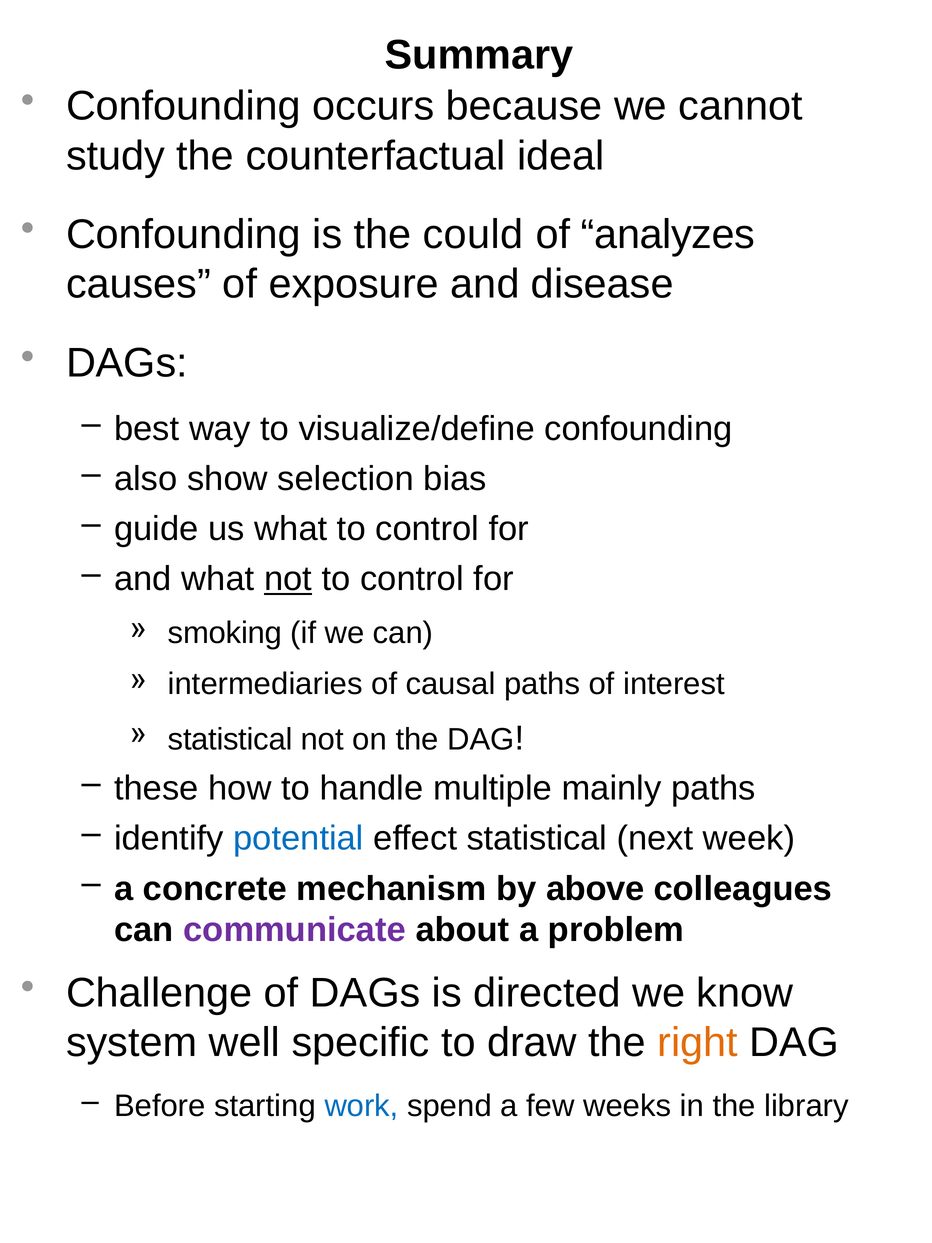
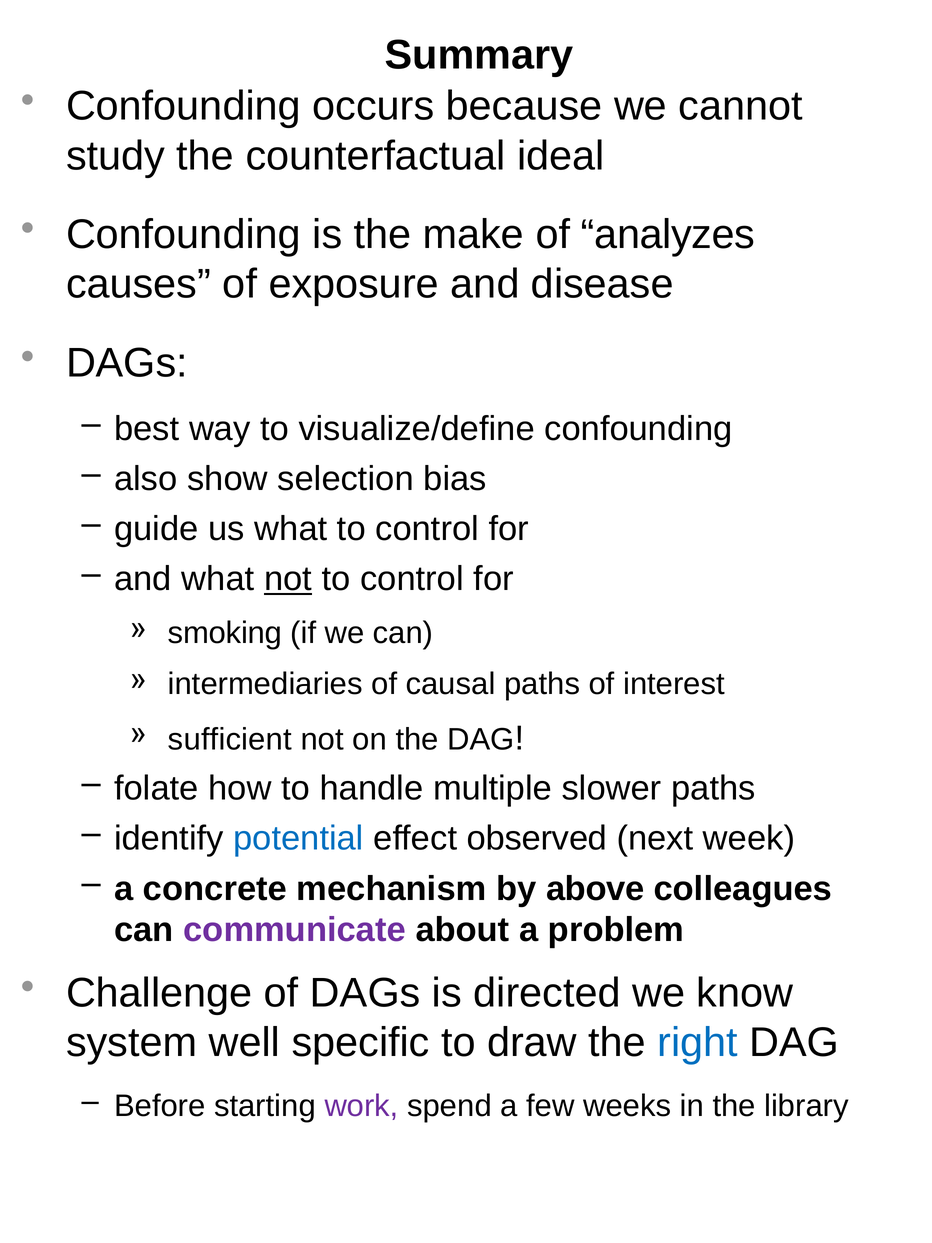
could: could -> make
statistical at (230, 739): statistical -> sufficient
these: these -> folate
mainly: mainly -> slower
effect statistical: statistical -> observed
right colour: orange -> blue
work colour: blue -> purple
